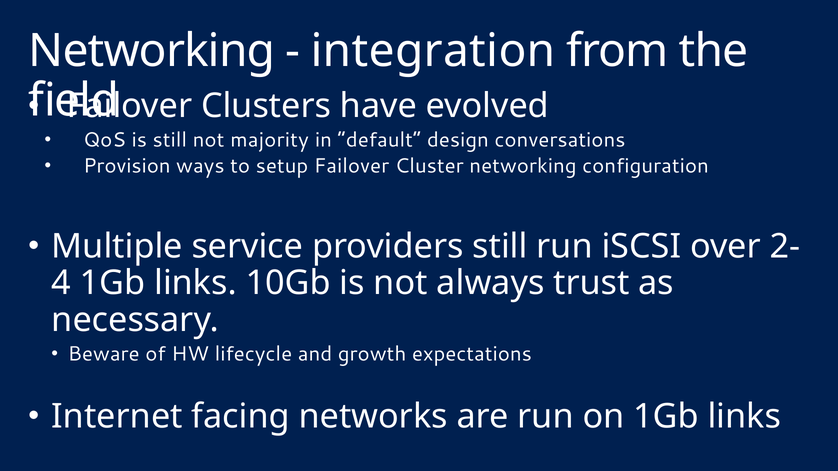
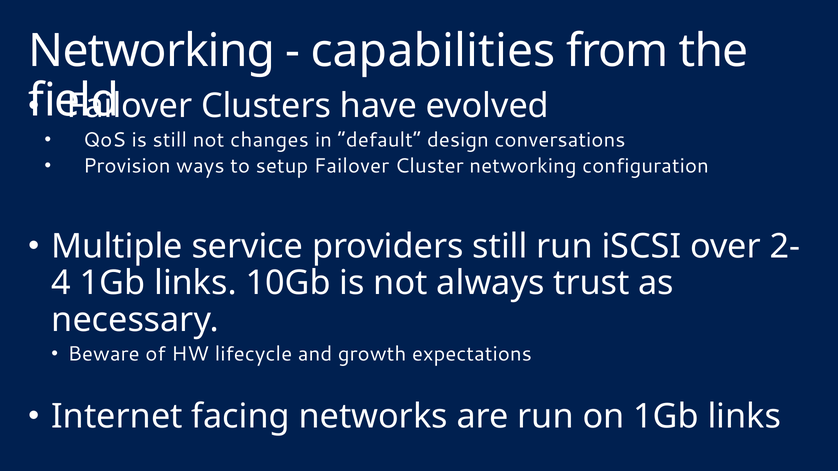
integration: integration -> capabilities
majority: majority -> changes
